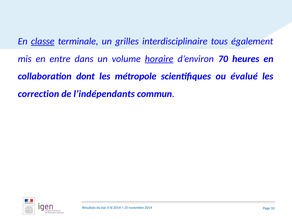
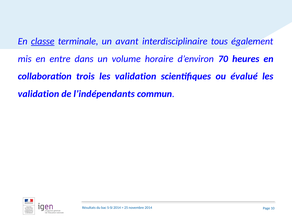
grilles: grilles -> avant
horaire underline: present -> none
dont: dont -> trois
métropole at (136, 76): métropole -> validation
correction at (38, 94): correction -> validation
